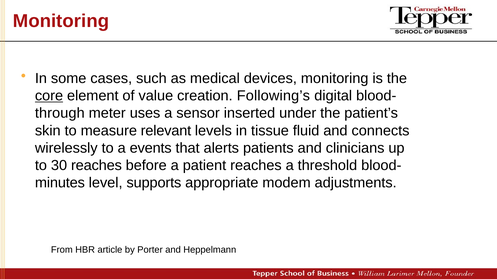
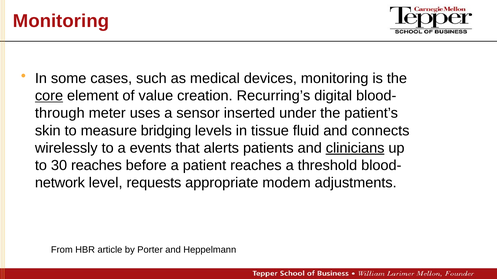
Following’s: Following’s -> Recurring’s
relevant: relevant -> bridging
clinicians underline: none -> present
minutes: minutes -> network
supports: supports -> requests
